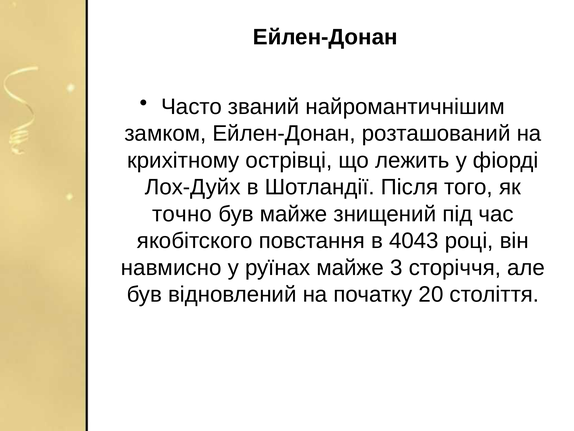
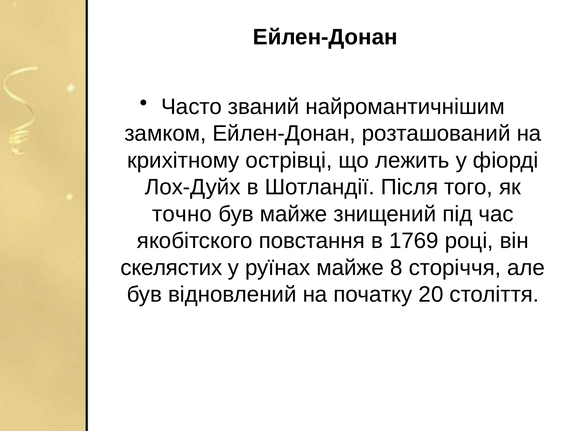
4043: 4043 -> 1769
навмисно: навмисно -> скелястих
3: 3 -> 8
